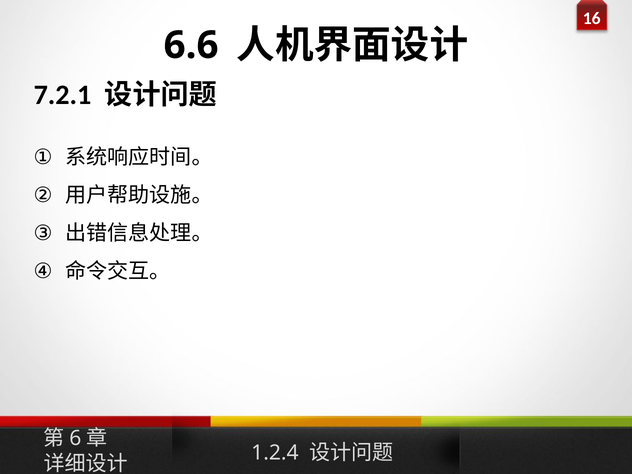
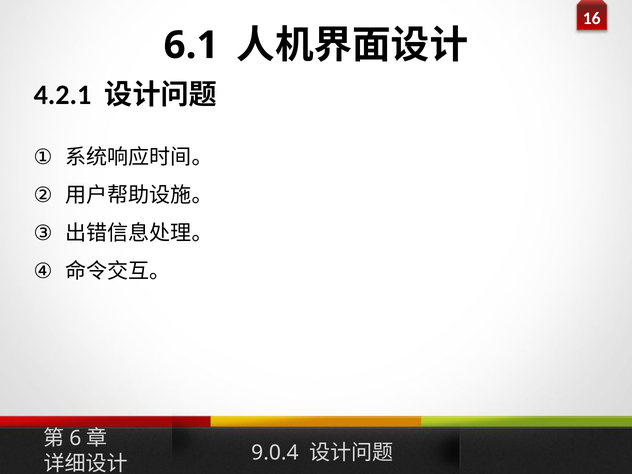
6.6: 6.6 -> 6.1
7.2.1: 7.2.1 -> 4.2.1
1.2.4: 1.2.4 -> 9.0.4
